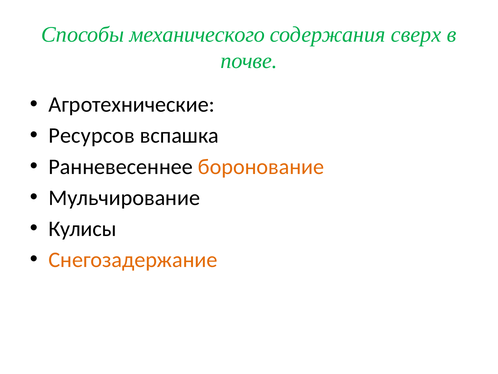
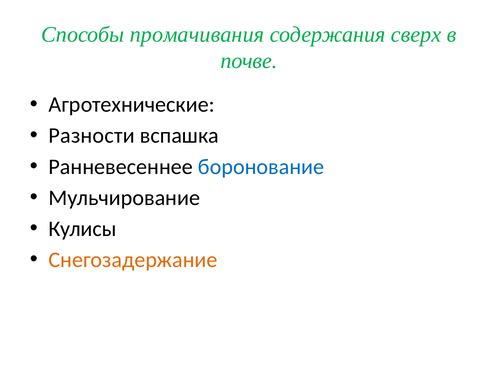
механического: механического -> промачивания
Ресурсов: Ресурсов -> Разности
боронование colour: orange -> blue
